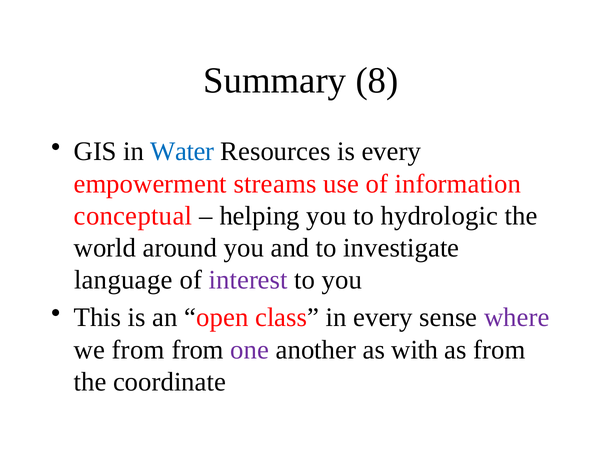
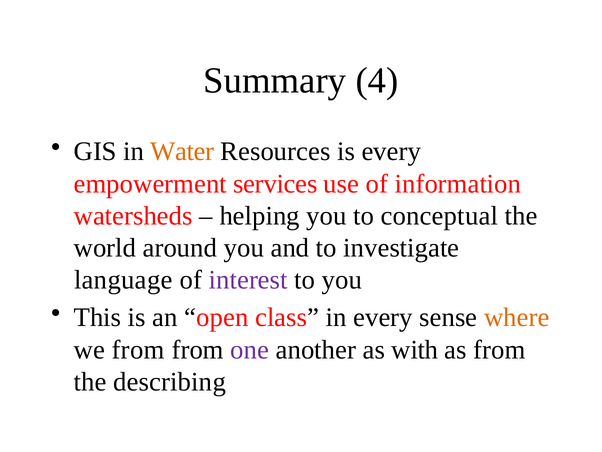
8: 8 -> 4
Water colour: blue -> orange
streams: streams -> services
conceptual: conceptual -> watersheds
hydrologic: hydrologic -> conceptual
where colour: purple -> orange
coordinate: coordinate -> describing
